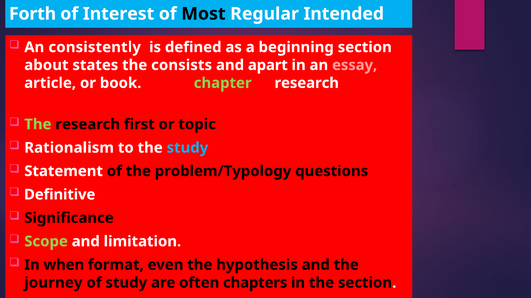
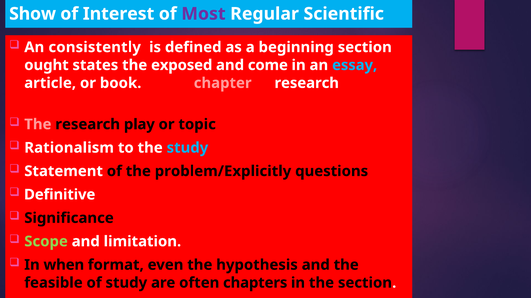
Forth: Forth -> Show
Most colour: black -> purple
Intended: Intended -> Scientific
about: about -> ought
consists: consists -> exposed
apart: apart -> come
essay colour: pink -> light blue
chapter colour: light green -> pink
The at (38, 125) colour: light green -> pink
first: first -> play
problem/Typology: problem/Typology -> problem/Explicitly
journey: journey -> feasible
